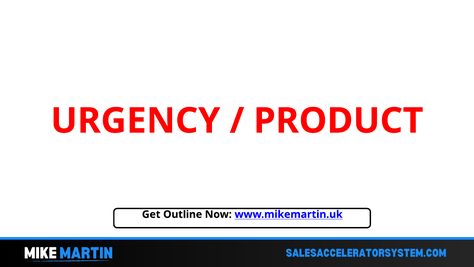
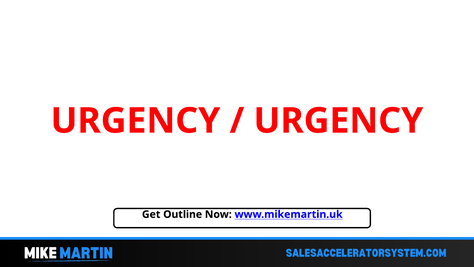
PRODUCT at (338, 121): PRODUCT -> URGENCY
